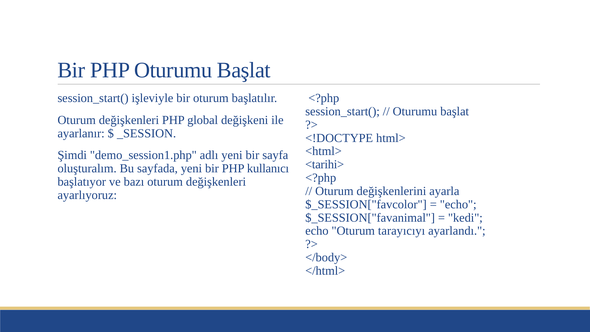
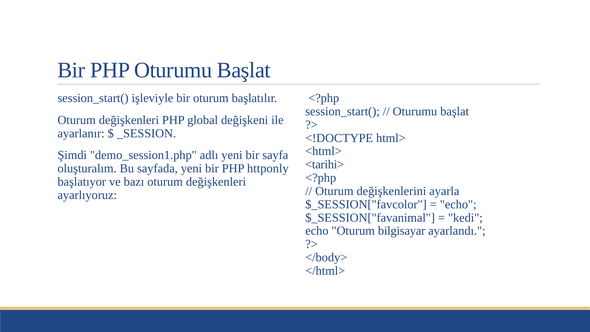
kullanıcı: kullanıcı -> httponly
tarayıcıyı: tarayıcıyı -> bilgisayar
